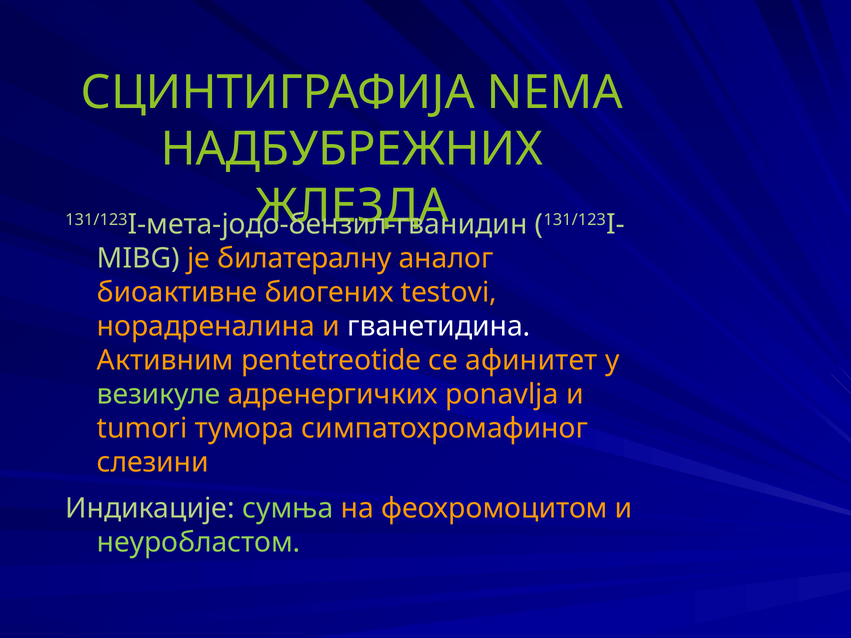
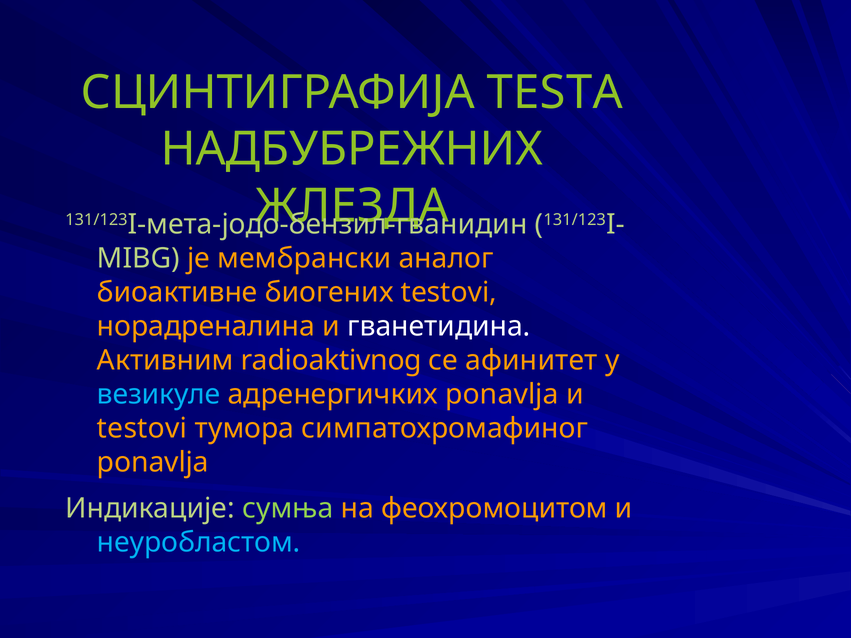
NEMA: NEMA -> TESTA
билатералну: билатералну -> мембрански
pentetreotide: pentetreotide -> radioaktivnog
везикуле colour: light green -> light blue
tumori at (142, 428): tumori -> testovi
слезини at (153, 463): слезини -> ponavlja
неуробластом colour: light green -> light blue
